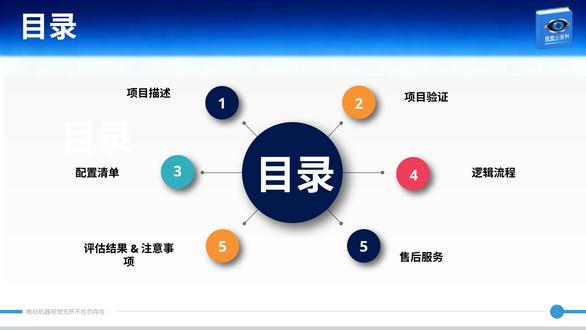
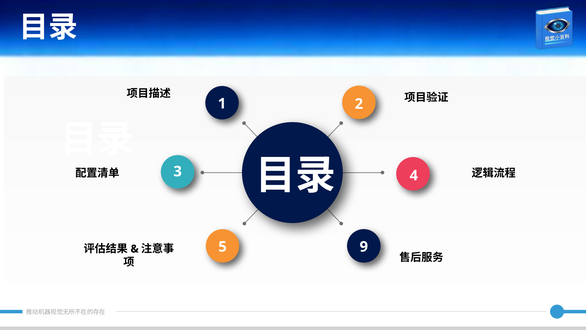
5 5: 5 -> 9
